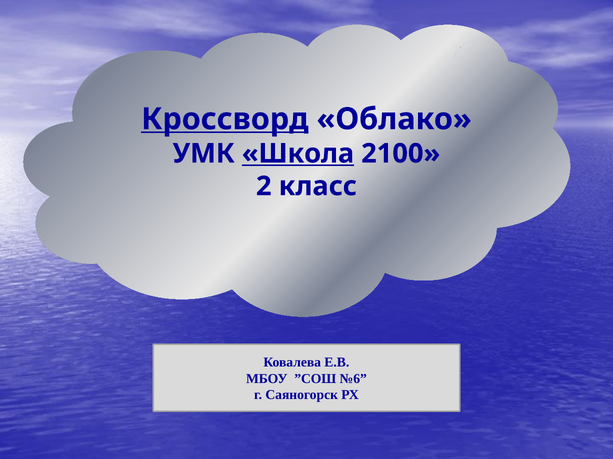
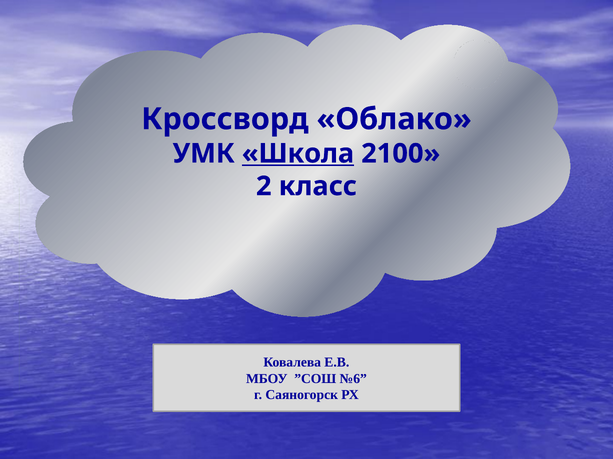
Кроссворд underline: present -> none
